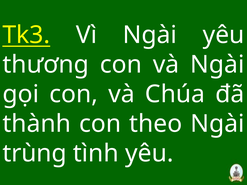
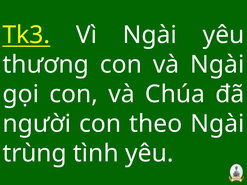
thành: thành -> người
